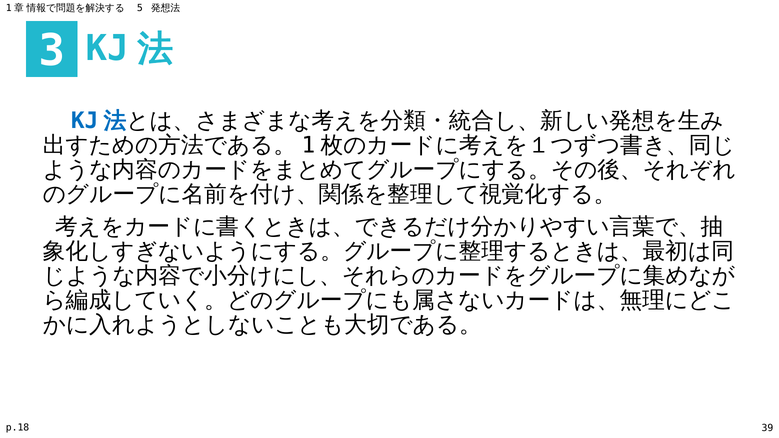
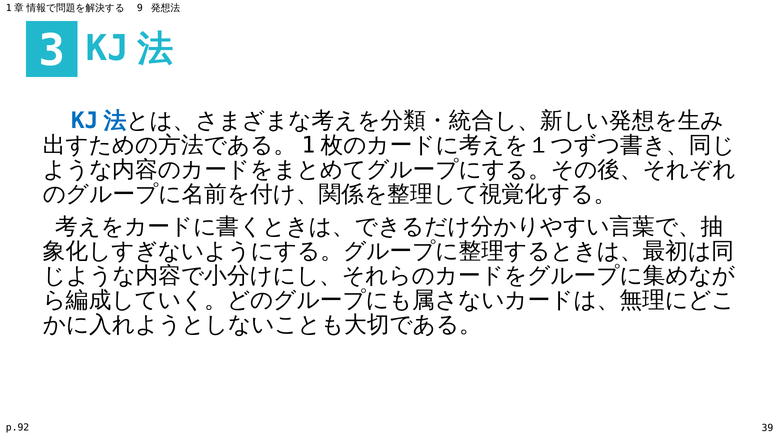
5: 5 -> 9
p.18: p.18 -> p.92
